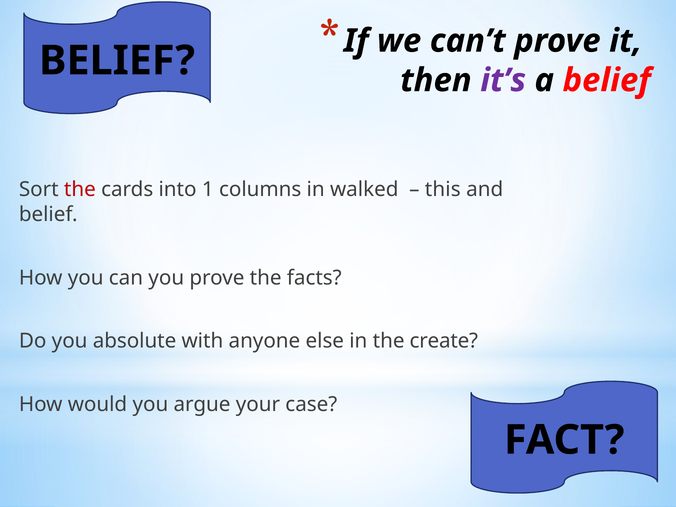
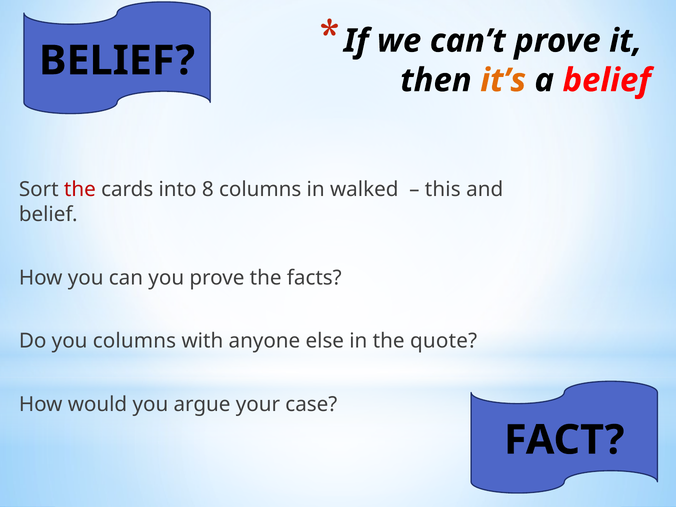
it’s colour: purple -> orange
1: 1 -> 8
you absolute: absolute -> columns
create: create -> quote
